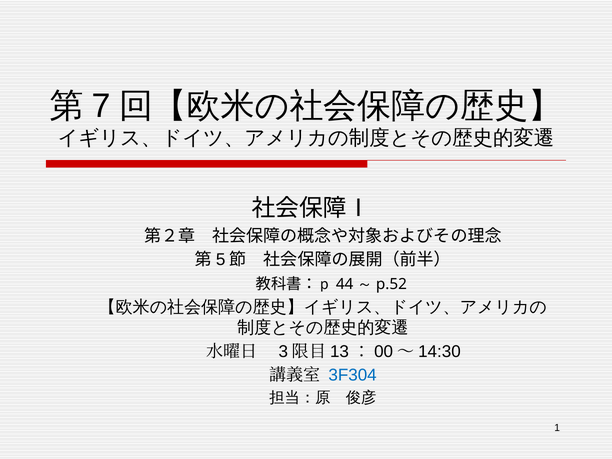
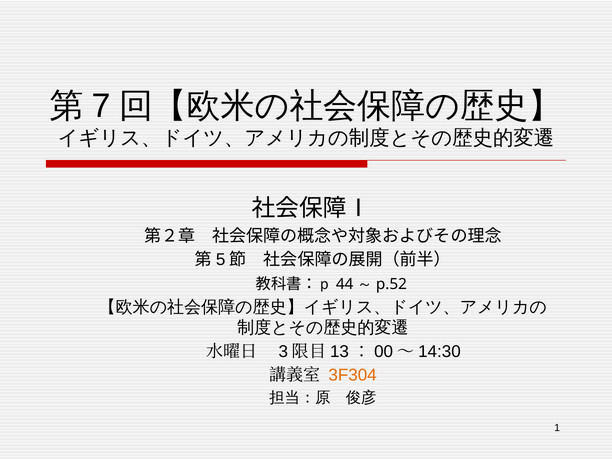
3F304 colour: blue -> orange
